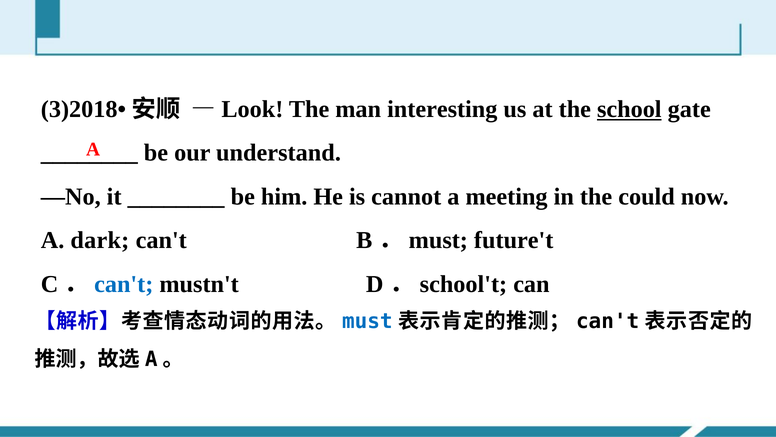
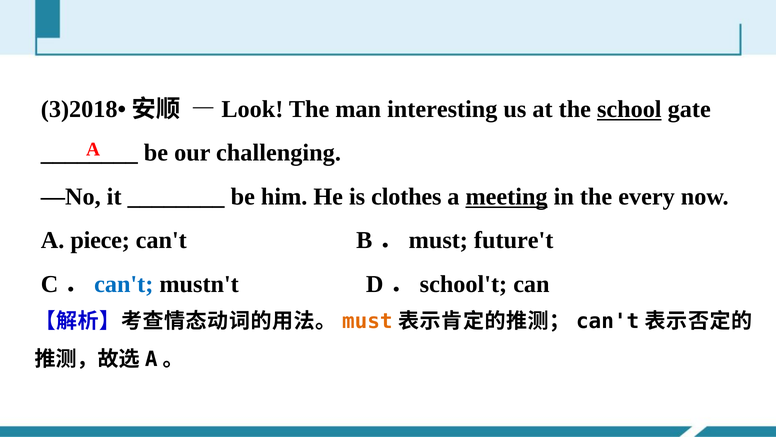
understand: understand -> challenging
cannot: cannot -> clothes
meeting underline: none -> present
could: could -> every
dark: dark -> piece
must at (367, 321) colour: blue -> orange
